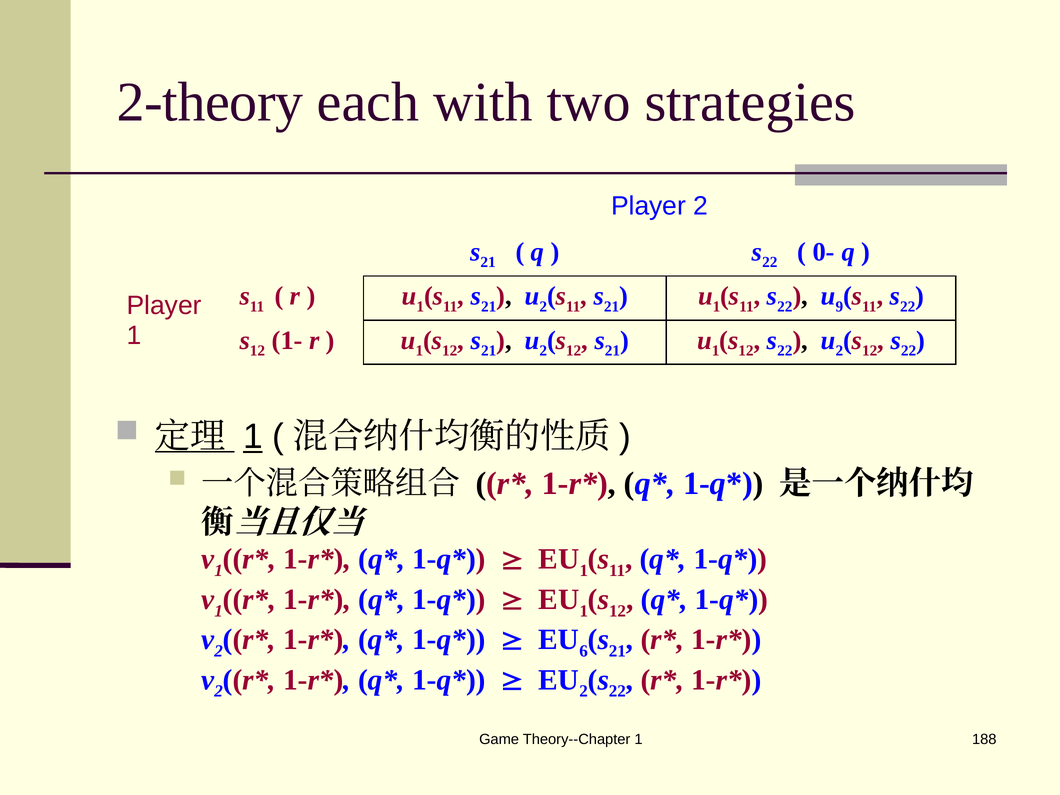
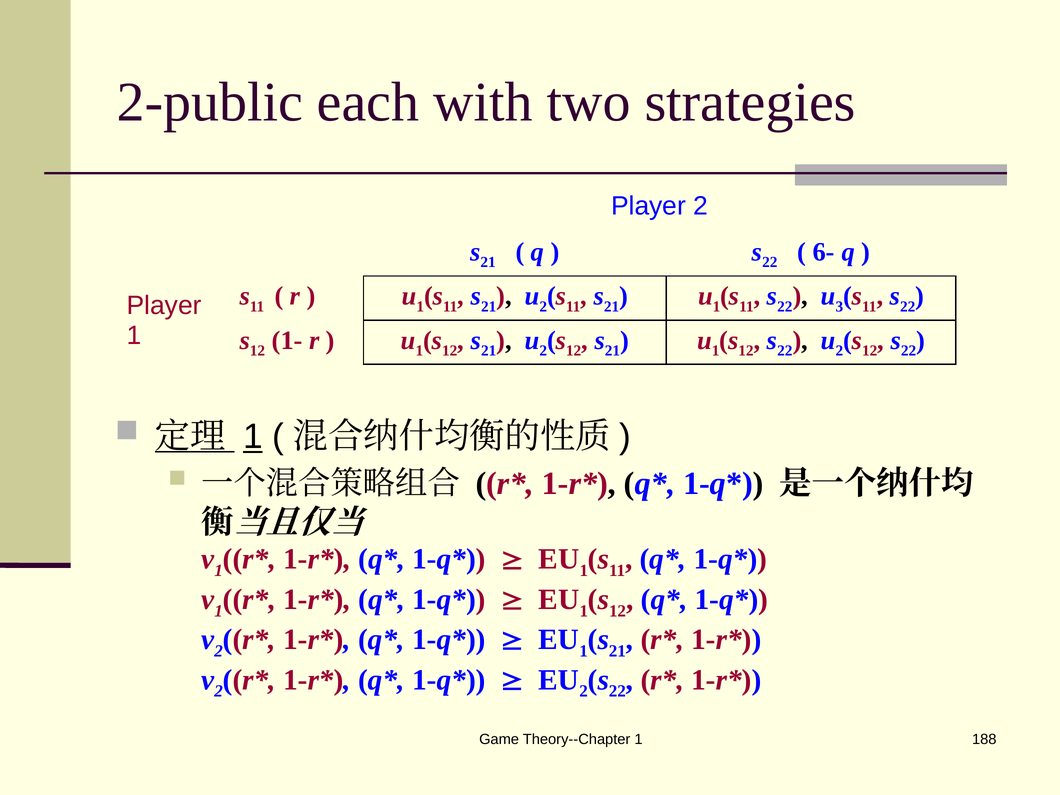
2-theory: 2-theory -> 2-public
0-: 0- -> 6-
9: 9 -> 3
6 at (584, 651): 6 -> 1
